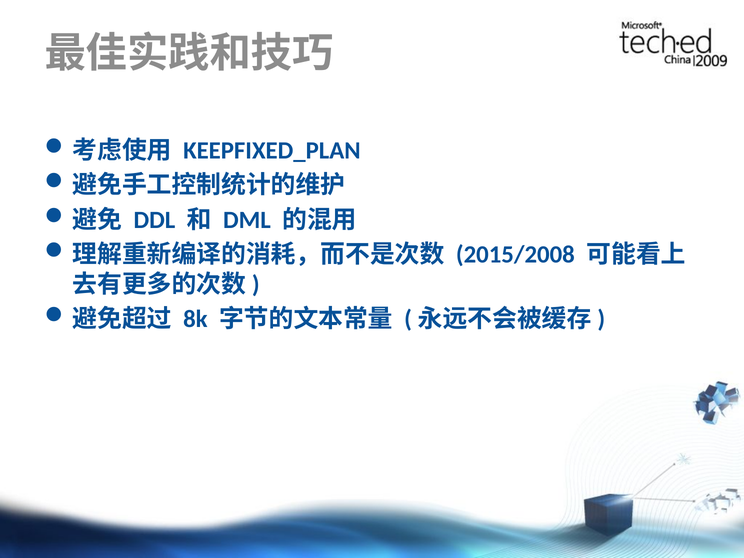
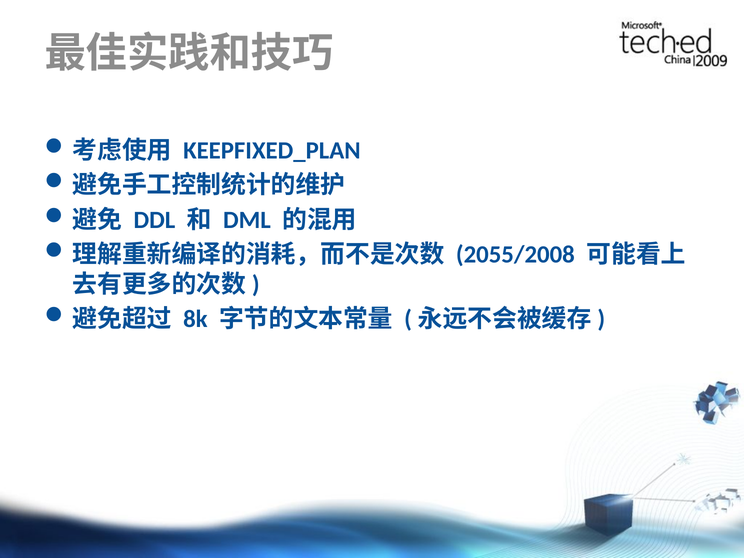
2015/2008: 2015/2008 -> 2055/2008
